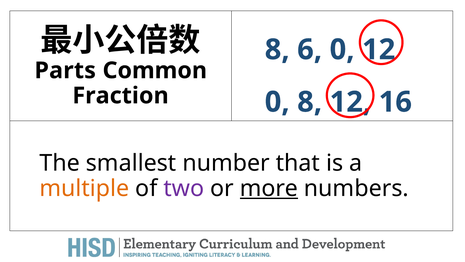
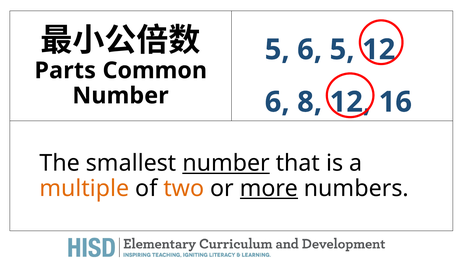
8 at (277, 50): 8 -> 5
6 0: 0 -> 5
Fraction at (121, 96): Fraction -> Number
0 at (277, 102): 0 -> 6
number at (226, 163) underline: none -> present
two colour: purple -> orange
